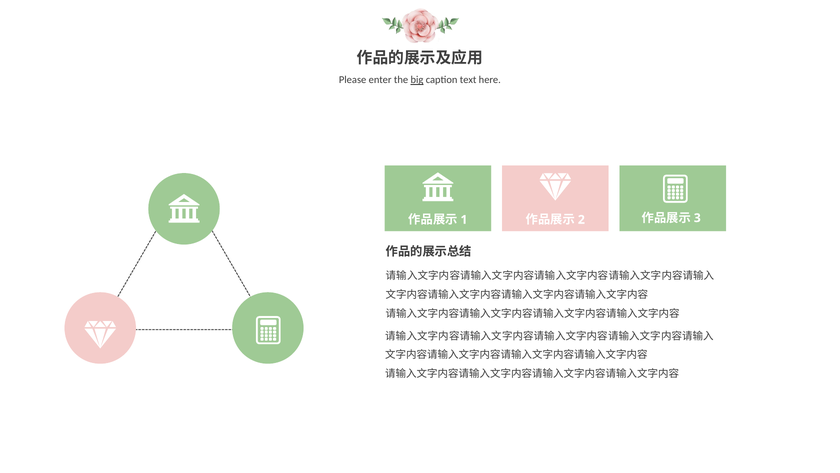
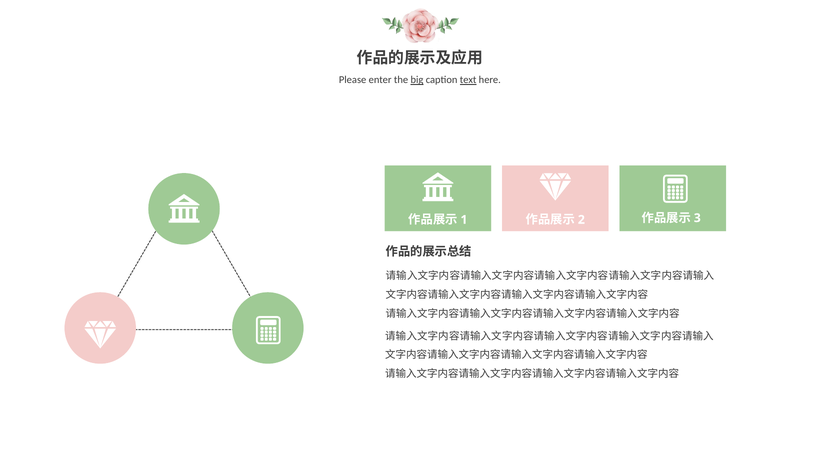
text underline: none -> present
